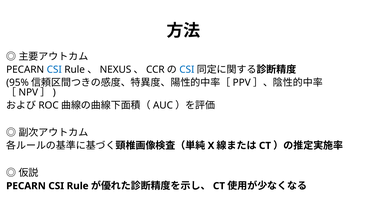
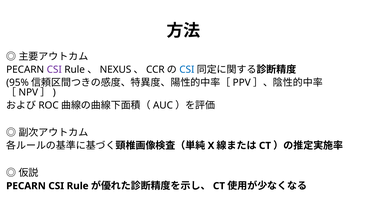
CSI at (54, 70) colour: blue -> purple
